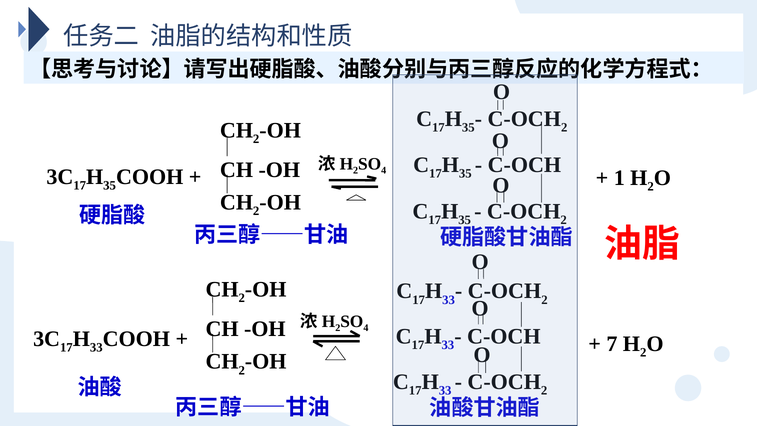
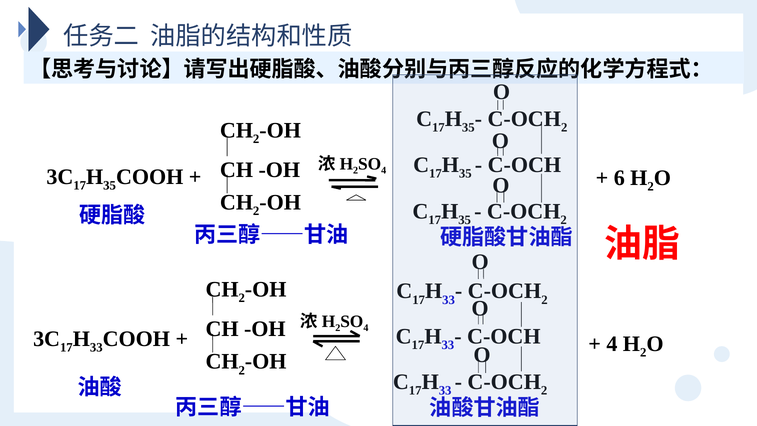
1: 1 -> 6
7 at (612, 344): 7 -> 4
